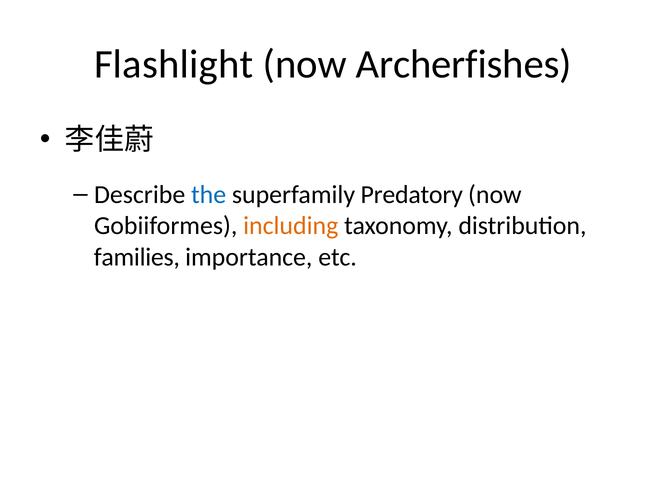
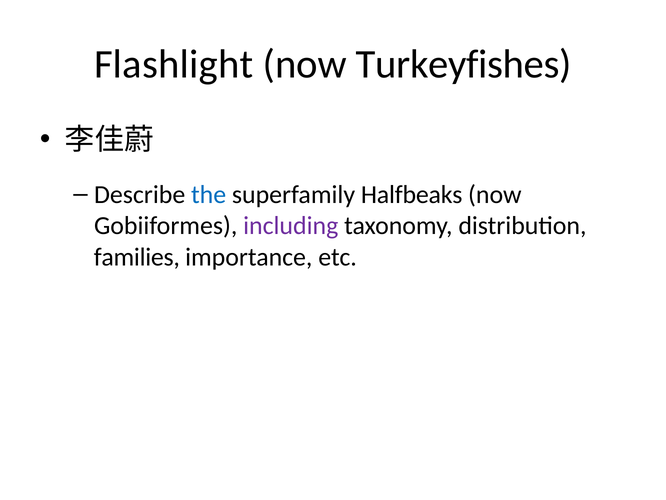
Archerfishes: Archerfishes -> Turkeyfishes
Predatory: Predatory -> Halfbeaks
including colour: orange -> purple
